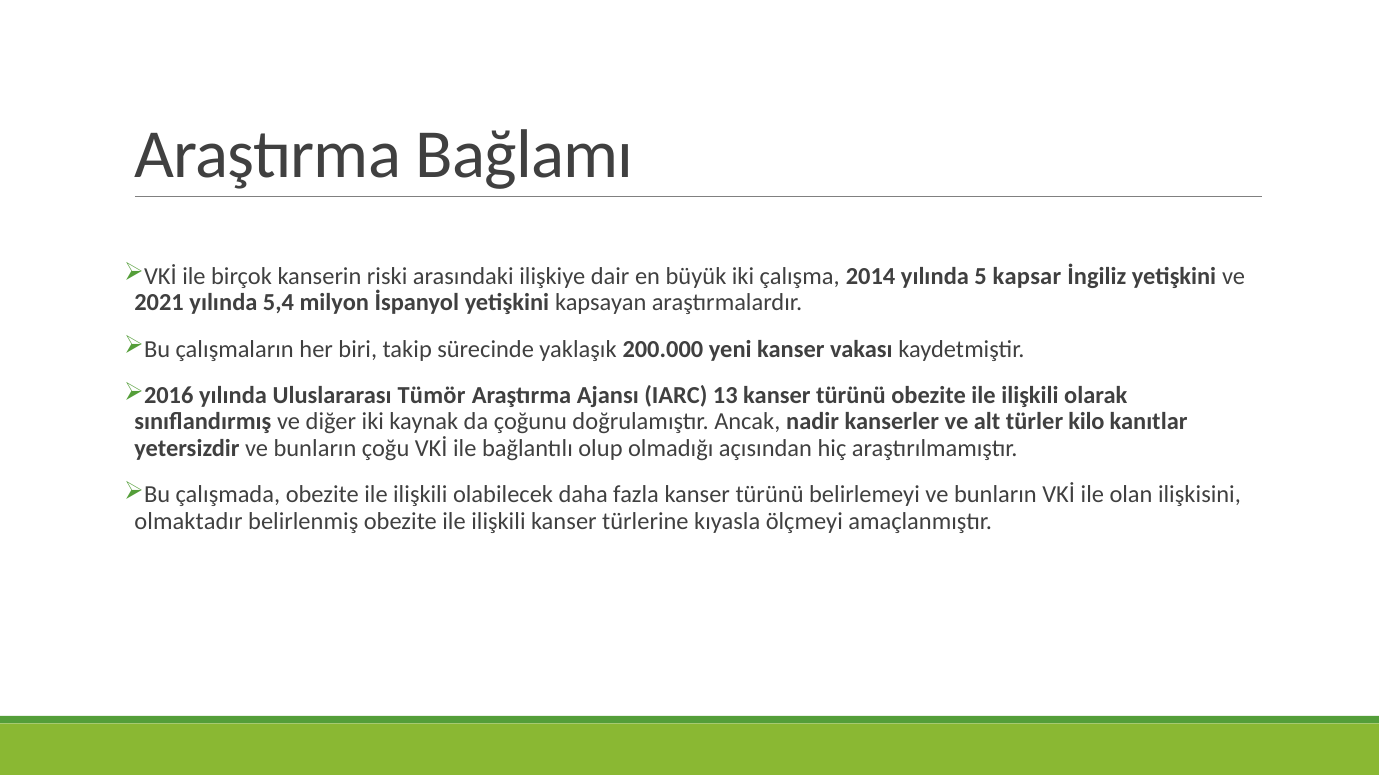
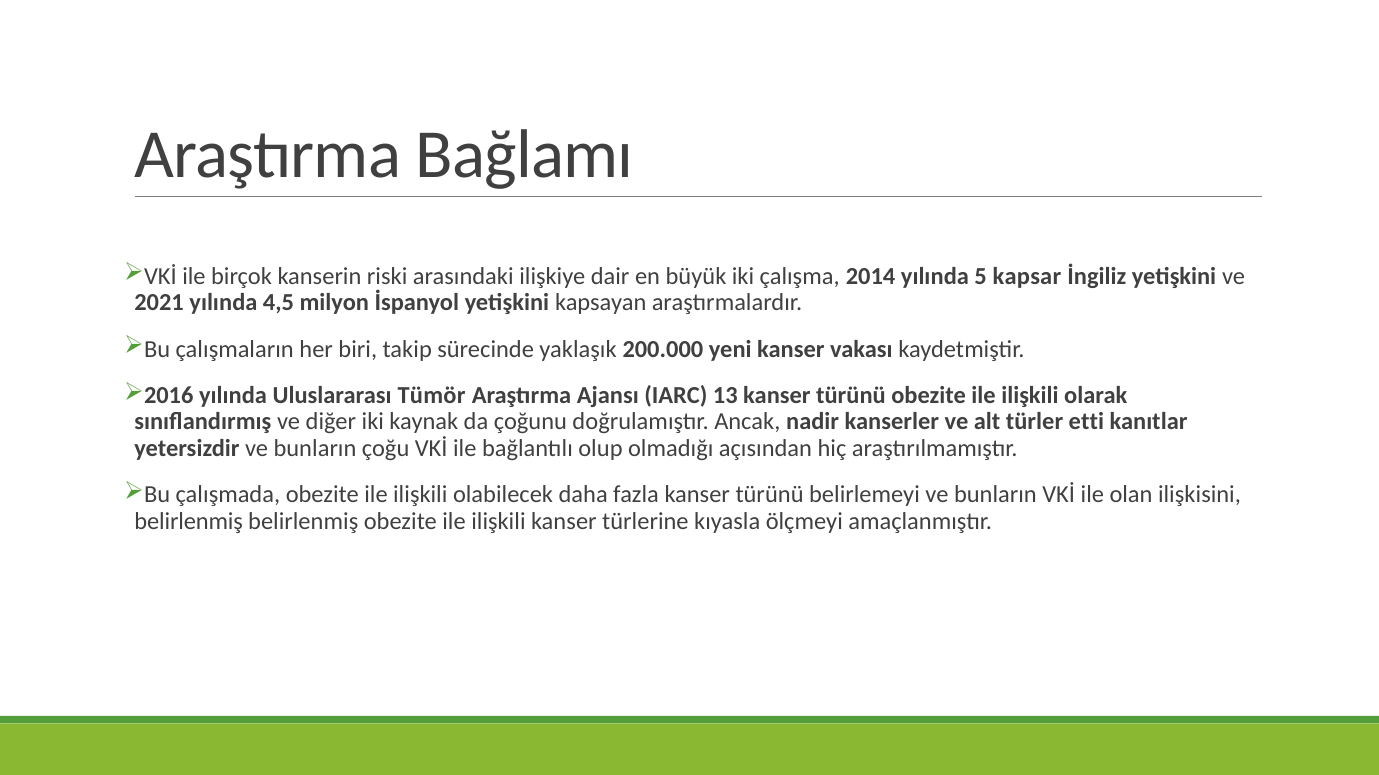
5,4: 5,4 -> 4,5
kilo: kilo -> etti
olmaktadır at (189, 521): olmaktadır -> belirlenmiş
